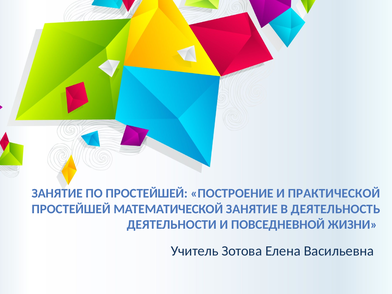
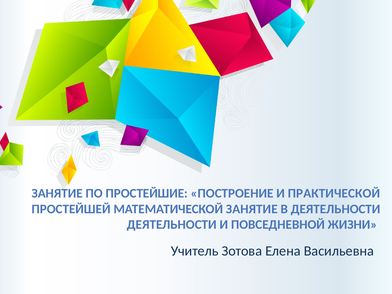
ПО ПРОСТЕЙШЕЙ: ПРОСТЕЙШЕЙ -> ПРОСТЕЙШИЕ
В ДЕЯТЕЛЬНОСТЬ: ДЕЯТЕЛЬНОСТЬ -> ДЕЯТЕЛЬНОСТИ
